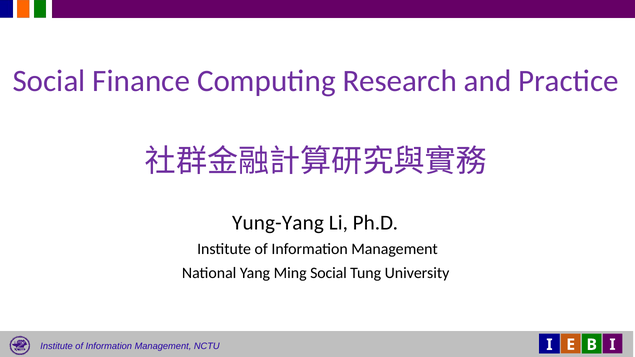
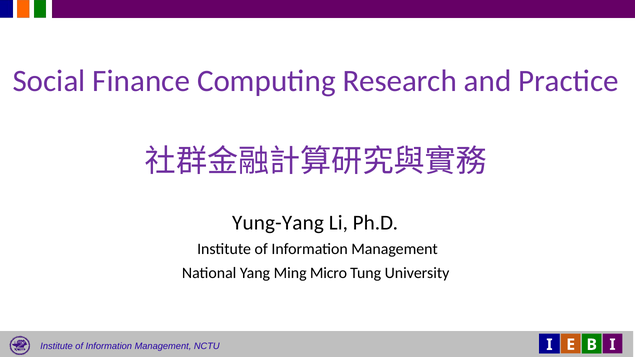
Ming Social: Social -> Micro
